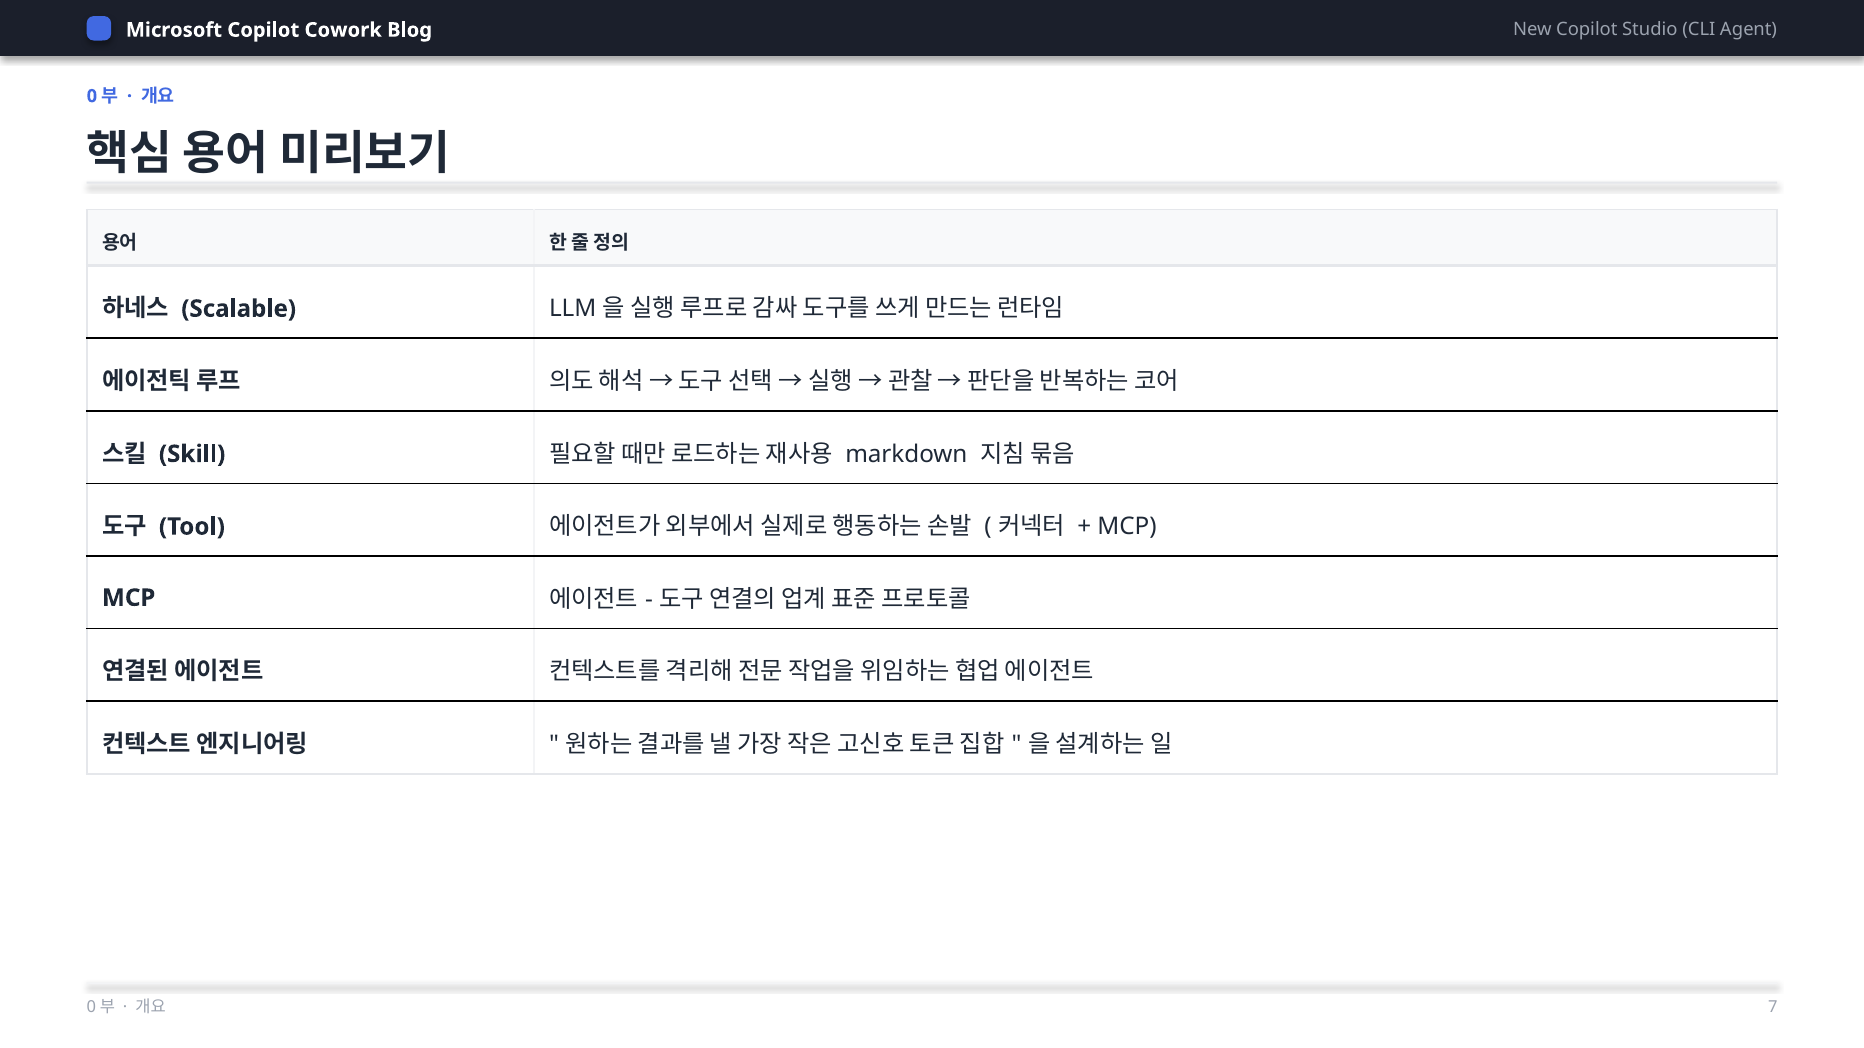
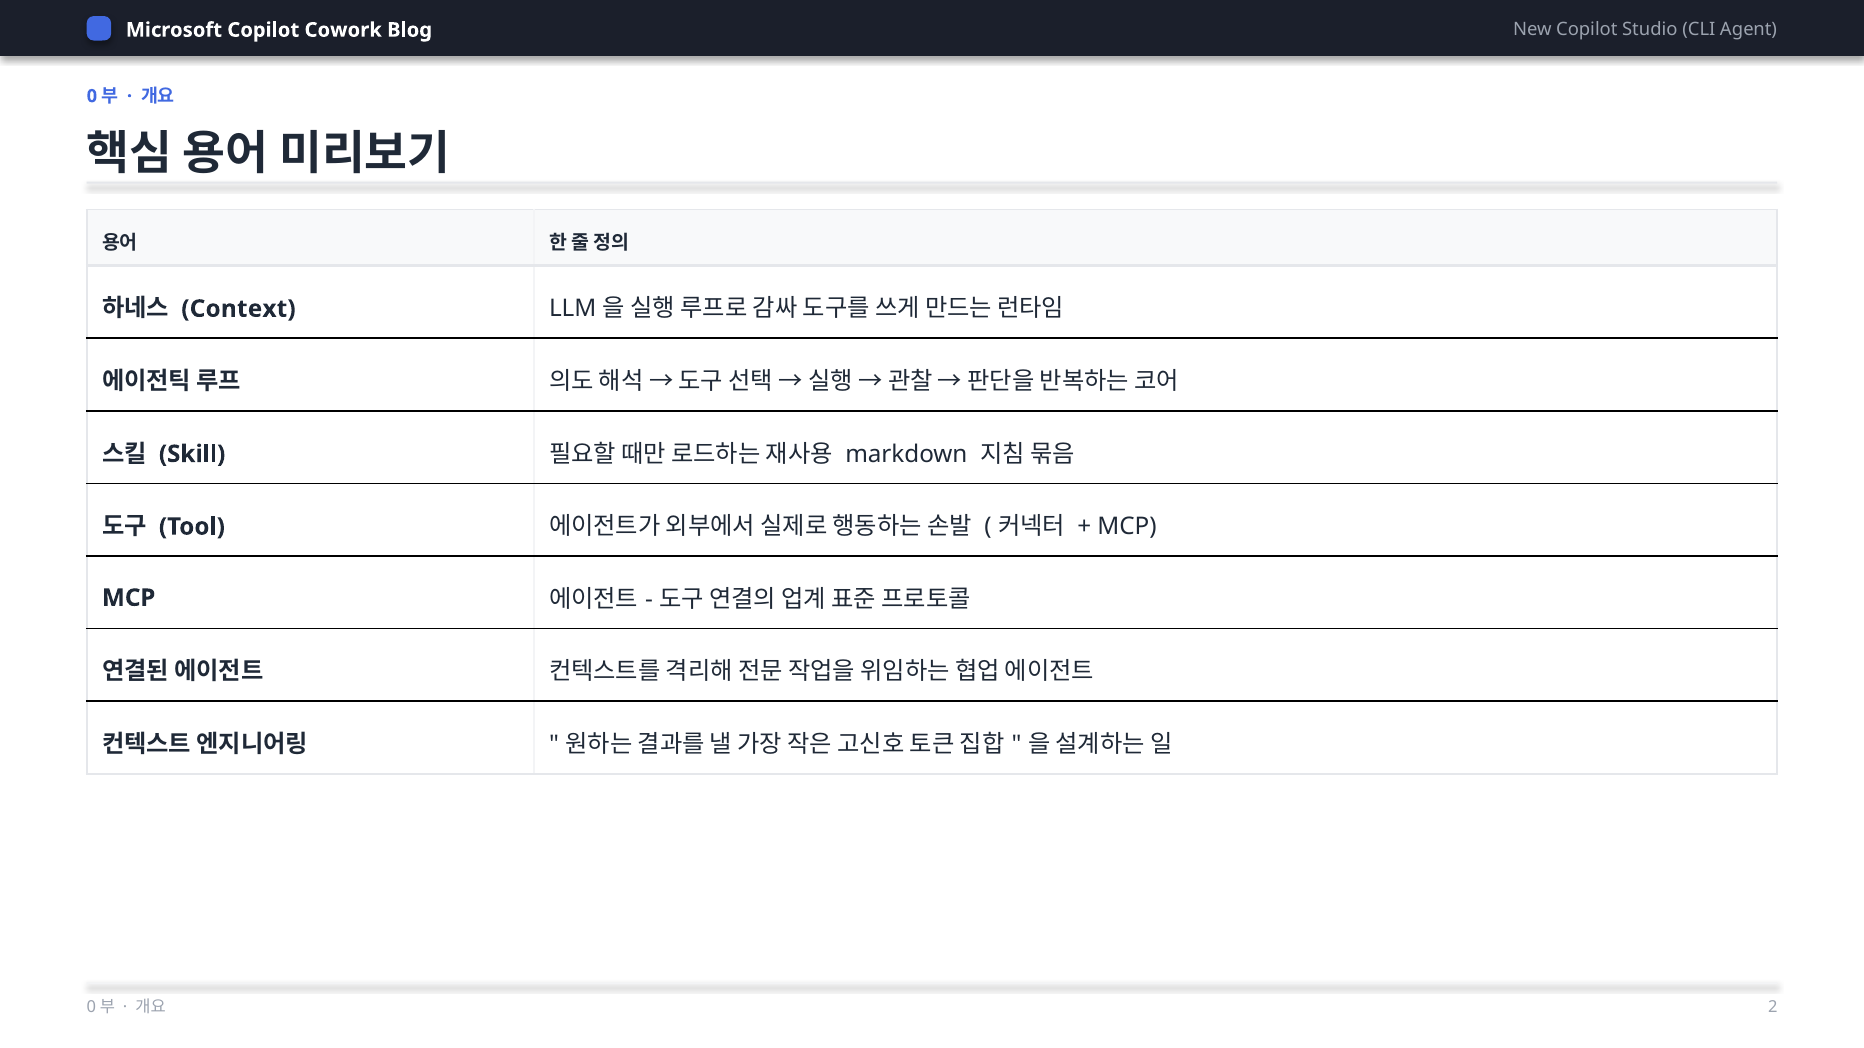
Scalable: Scalable -> Context
7: 7 -> 2
